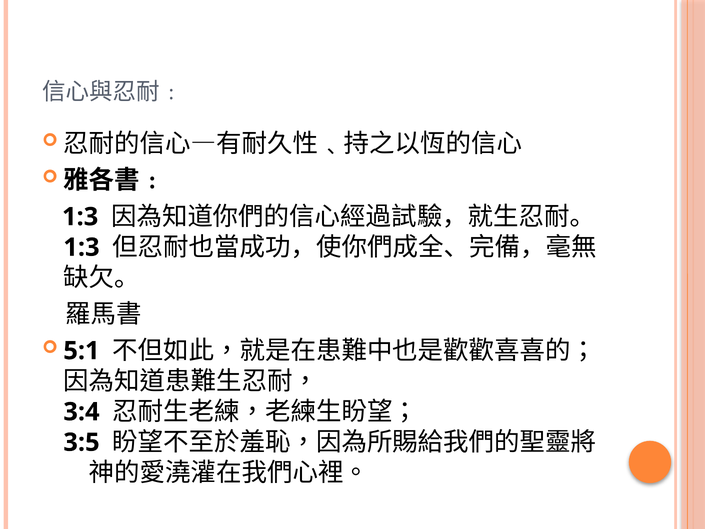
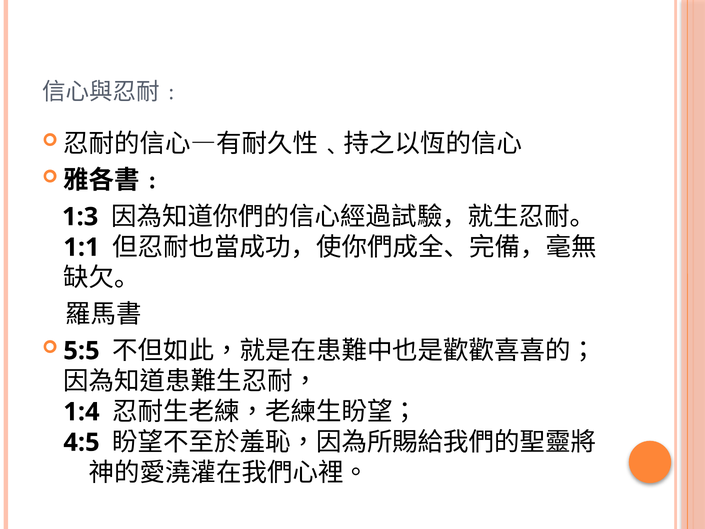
1:3 at (81, 247): 1:3 -> 1:1
5:1: 5:1 -> 5:5
3:4: 3:4 -> 1:4
3:5: 3:5 -> 4:5
